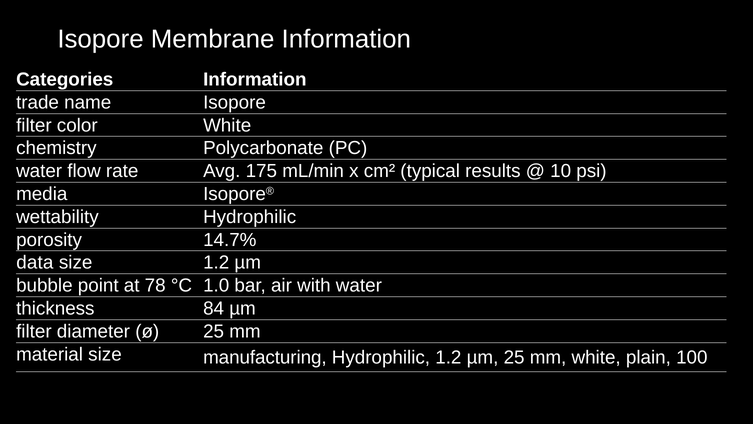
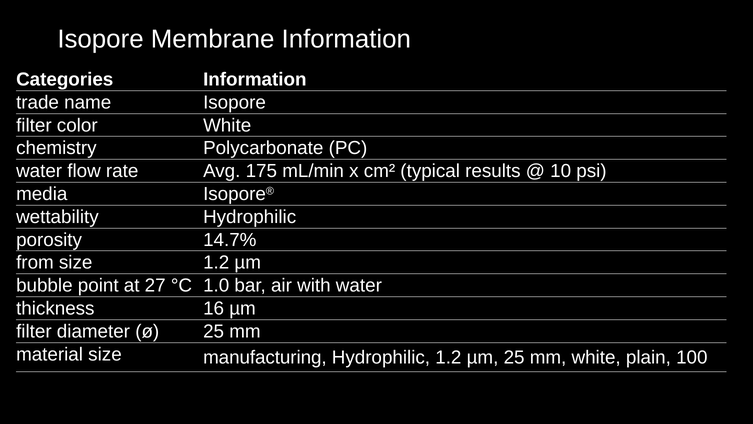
data: data -> from
78: 78 -> 27
84: 84 -> 16
